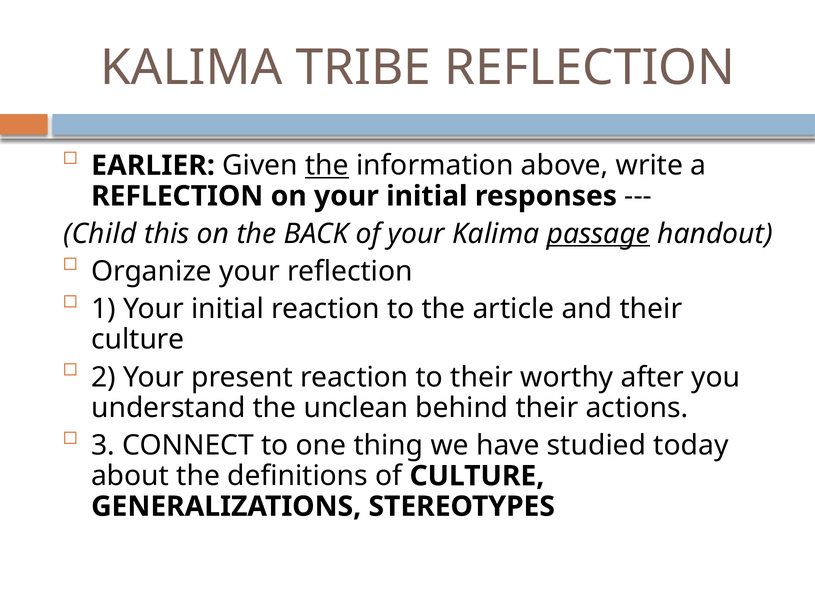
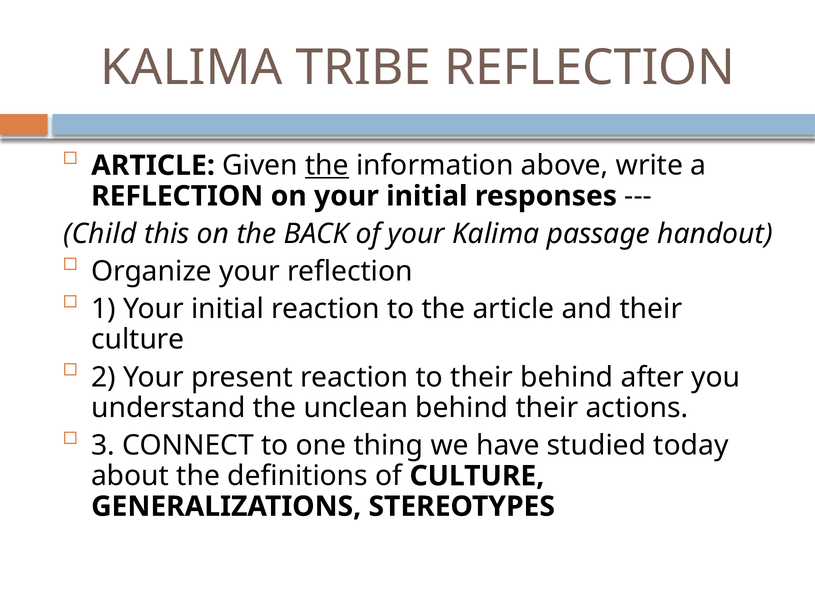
EARLIER at (153, 166): EARLIER -> ARTICLE
passage underline: present -> none
their worthy: worthy -> behind
